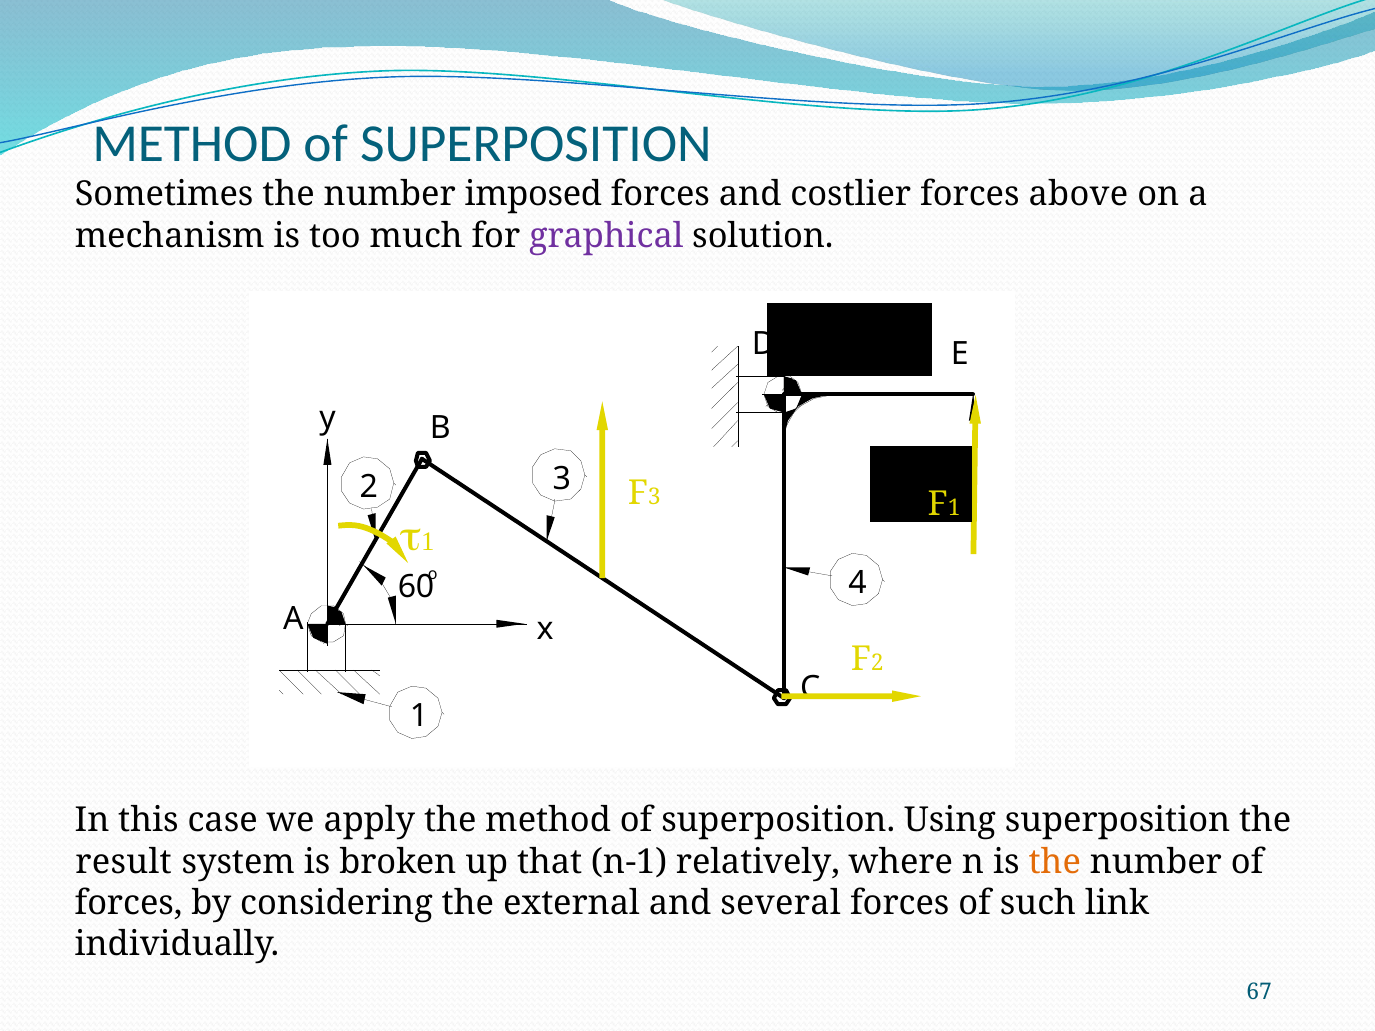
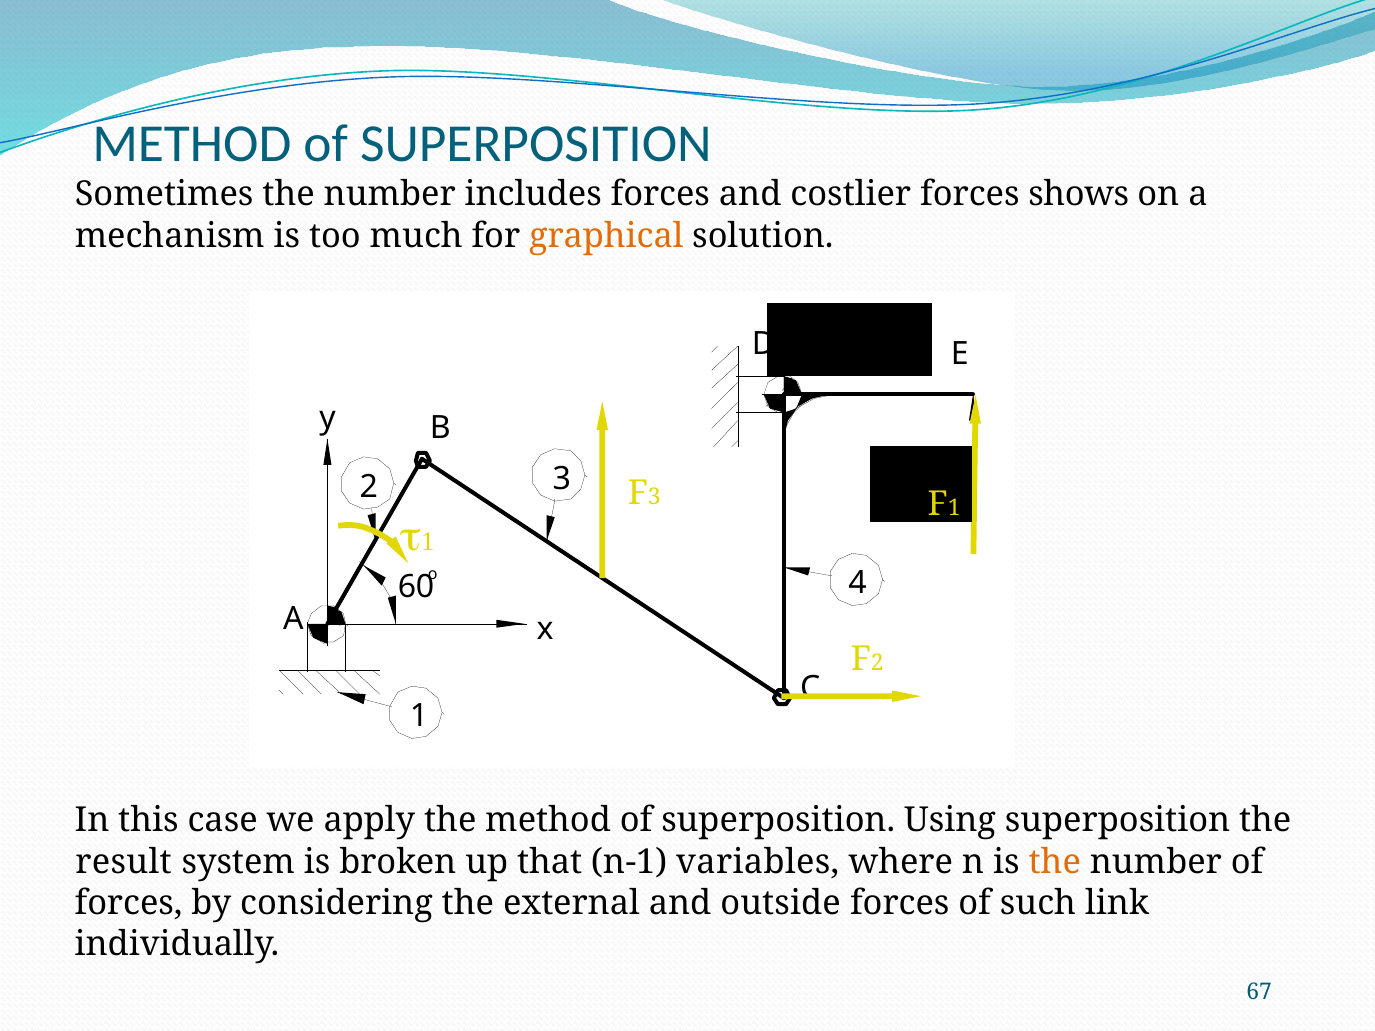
imposed: imposed -> includes
above: above -> shows
graphical colour: purple -> orange
relatively: relatively -> variables
several: several -> outside
